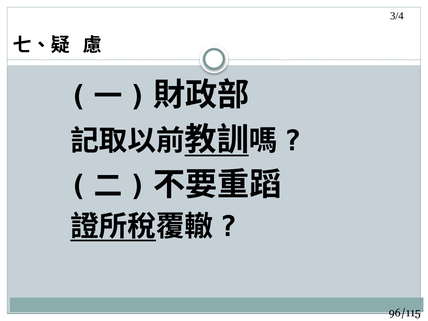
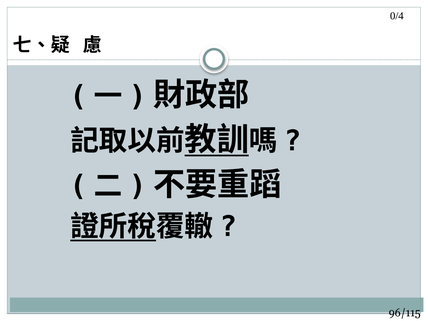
3/4: 3/4 -> 0/4
